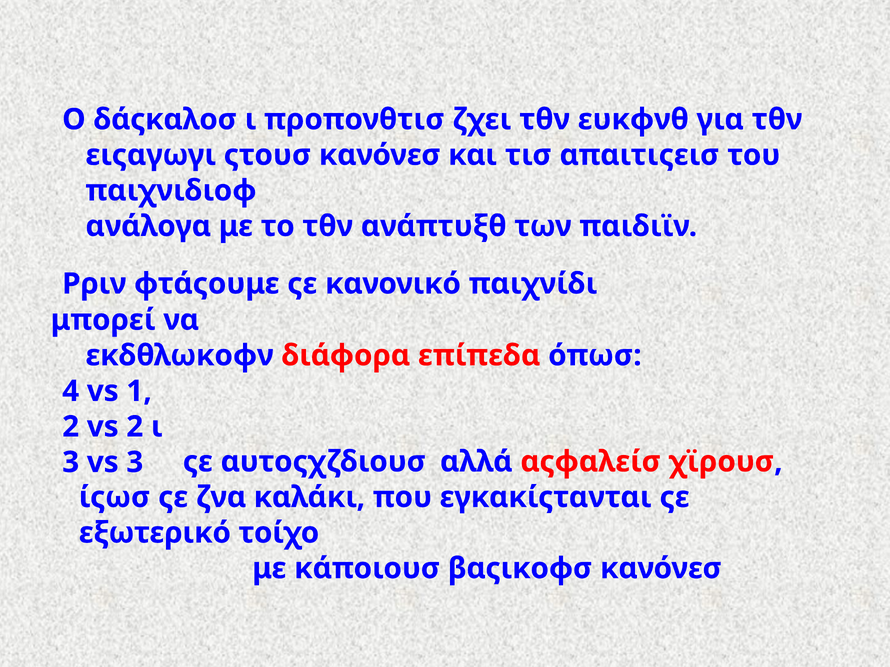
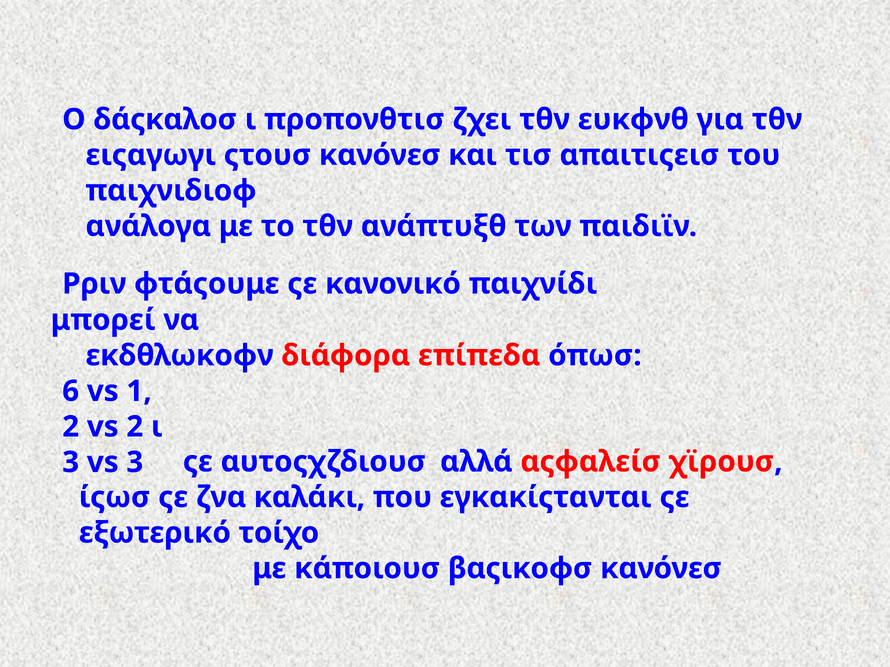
4: 4 -> 6
